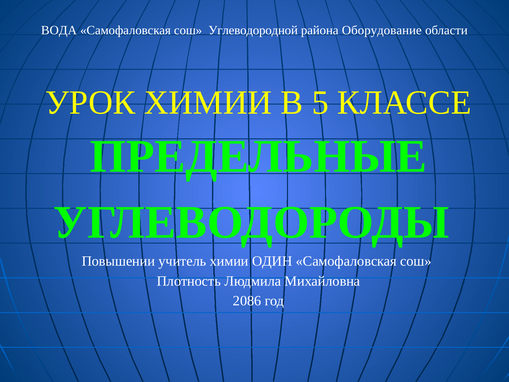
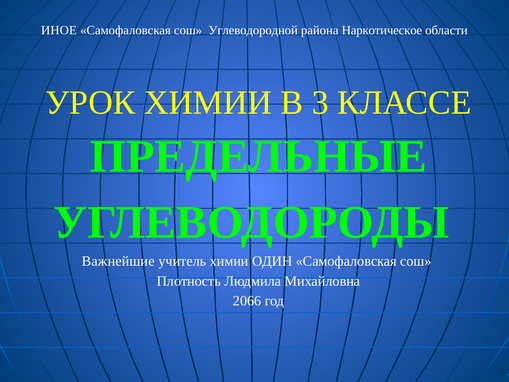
ВОДА: ВОДА -> ИНОЕ
Оборудование: Оборудование -> Наркотическое
5: 5 -> 3
Повышении: Повышении -> Важнейшие
2086: 2086 -> 2066
